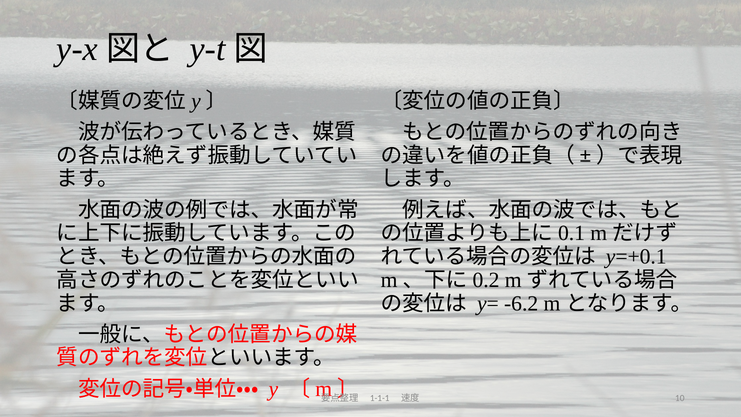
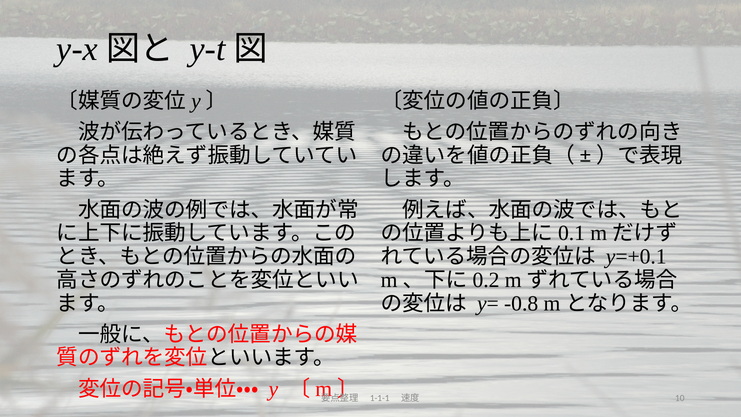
-6.2: -6.2 -> -0.8
